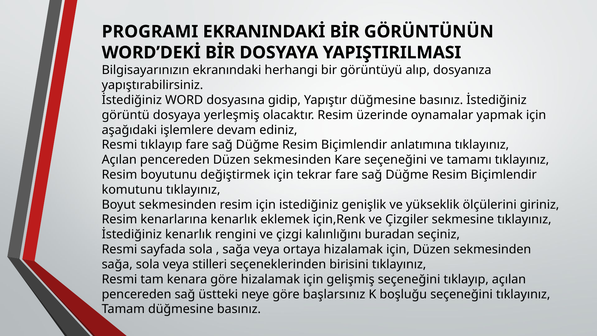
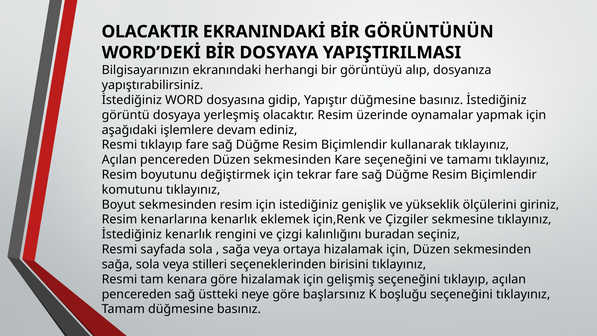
PROGRAMI: PROGRAMI -> OLACAKTIR
anlatımına: anlatımına -> kullanarak
